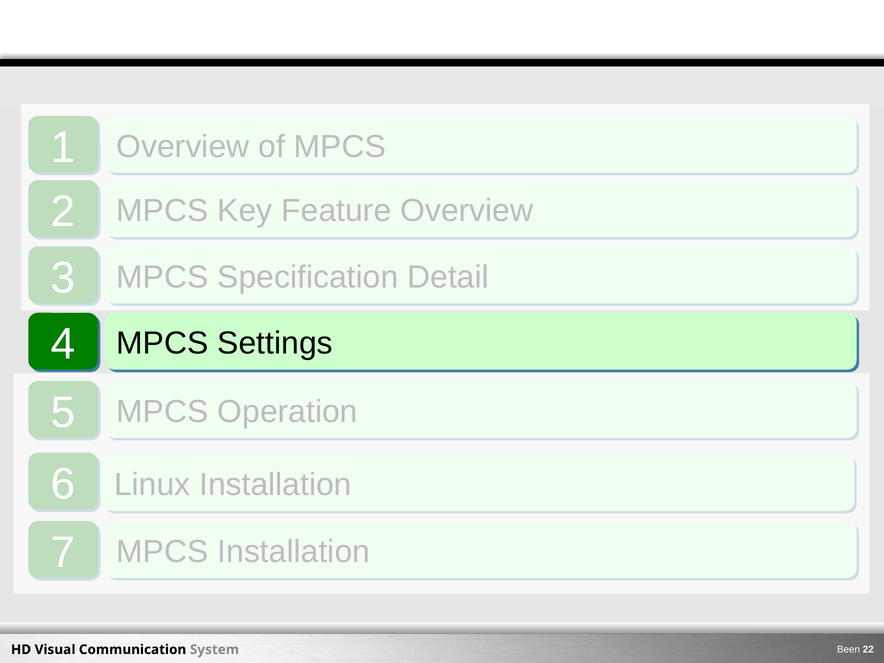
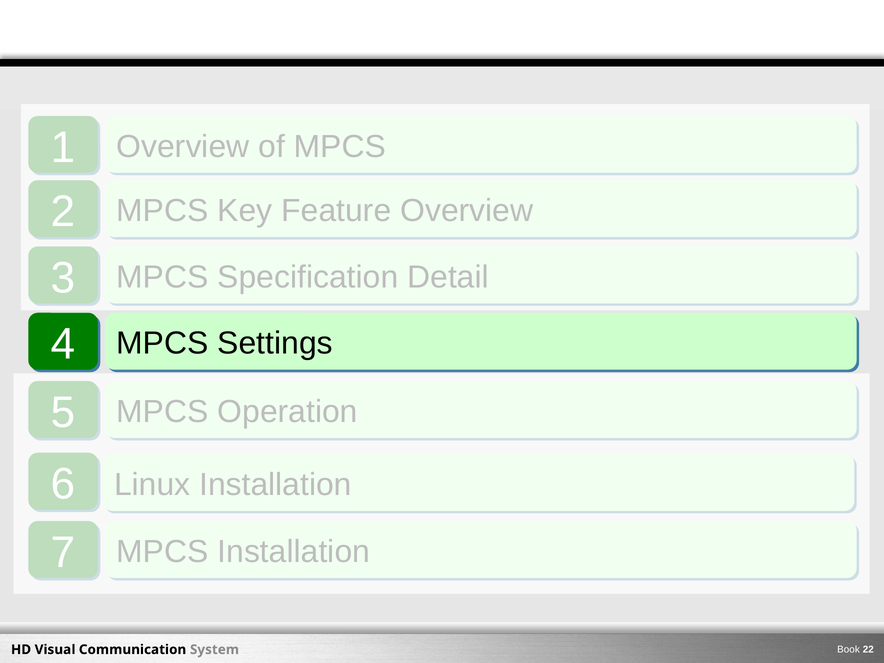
Been: Been -> Book
